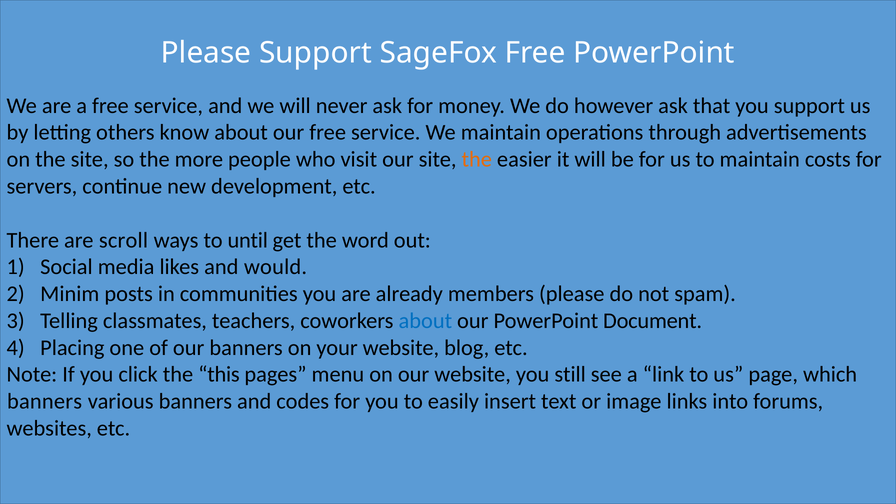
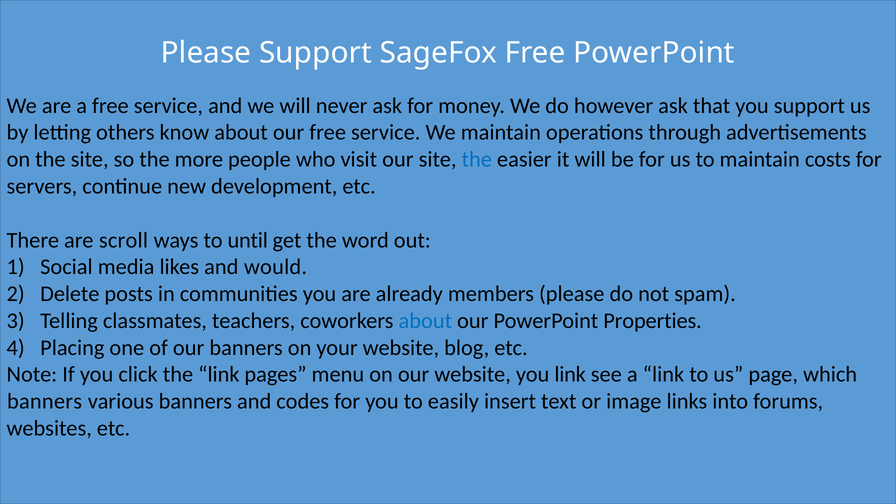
the at (477, 159) colour: orange -> blue
Minim: Minim -> Delete
Document: Document -> Properties
the this: this -> link
you still: still -> link
